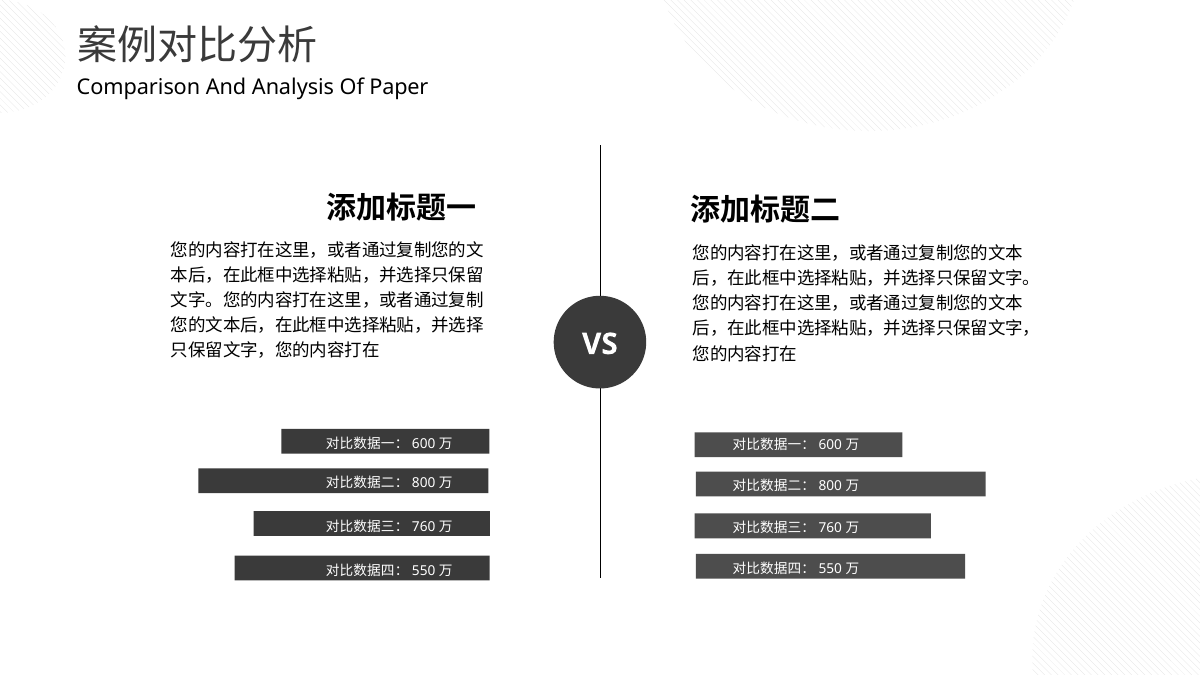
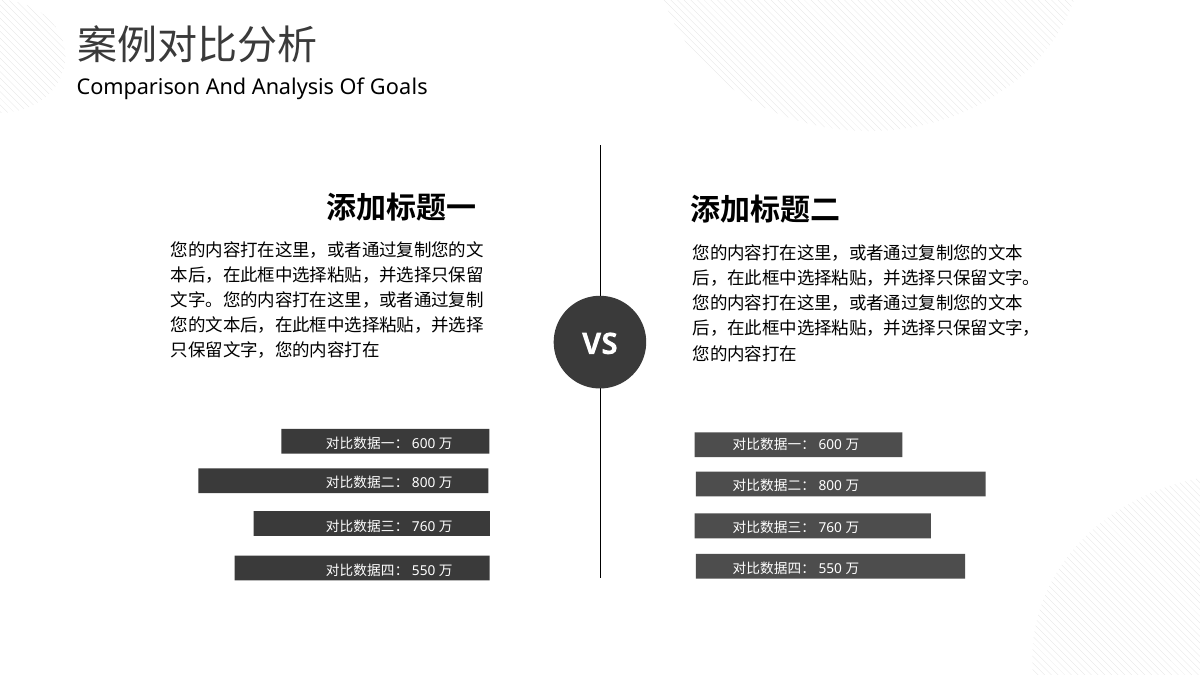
Paper: Paper -> Goals
